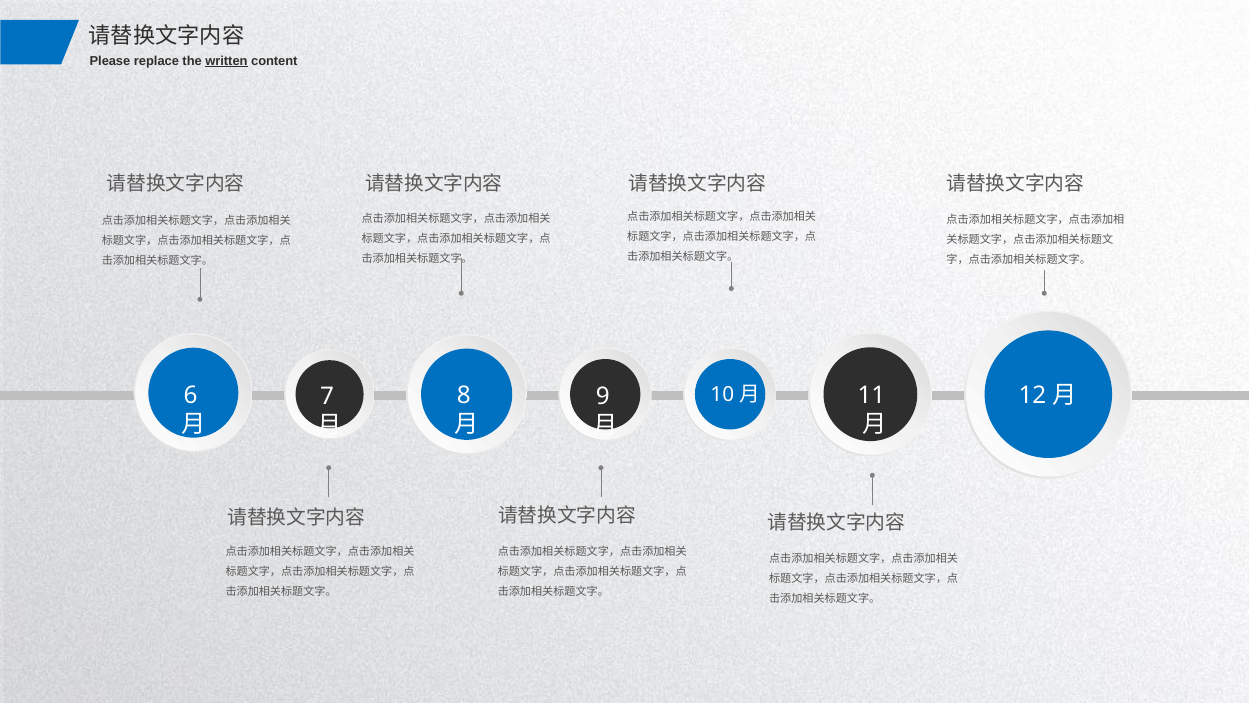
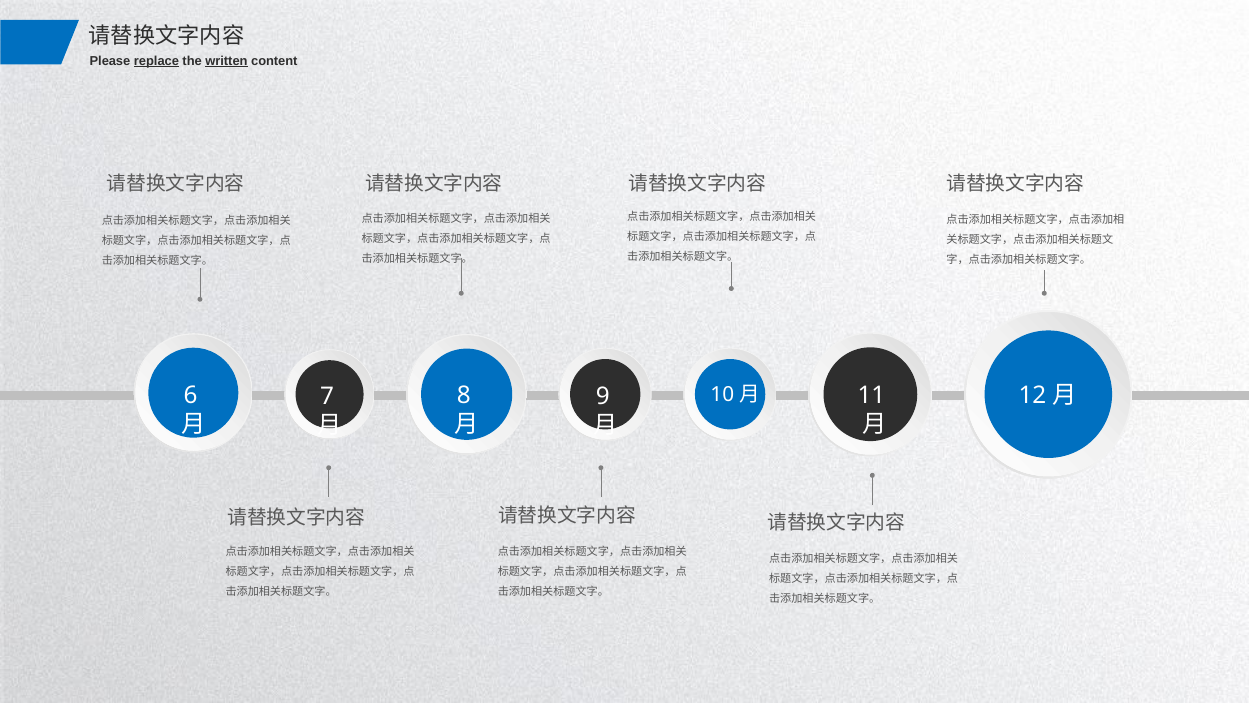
replace underline: none -> present
